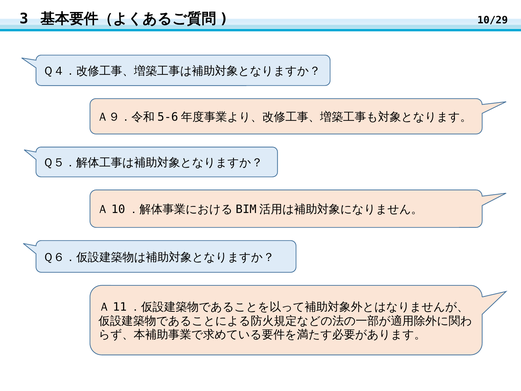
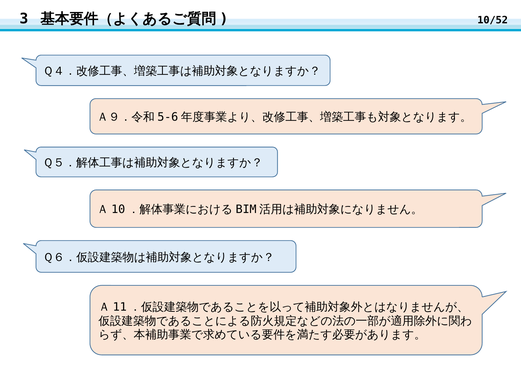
10/29: 10/29 -> 10/52
